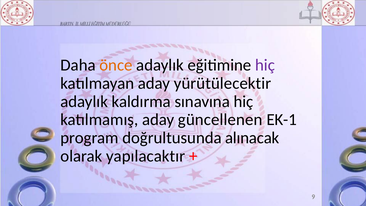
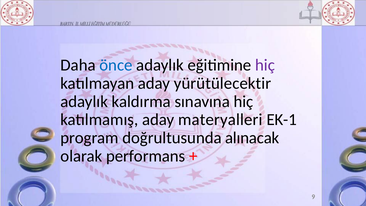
önce colour: orange -> blue
güncellenen: güncellenen -> materyalleri
yapılacaktır: yapılacaktır -> performans
